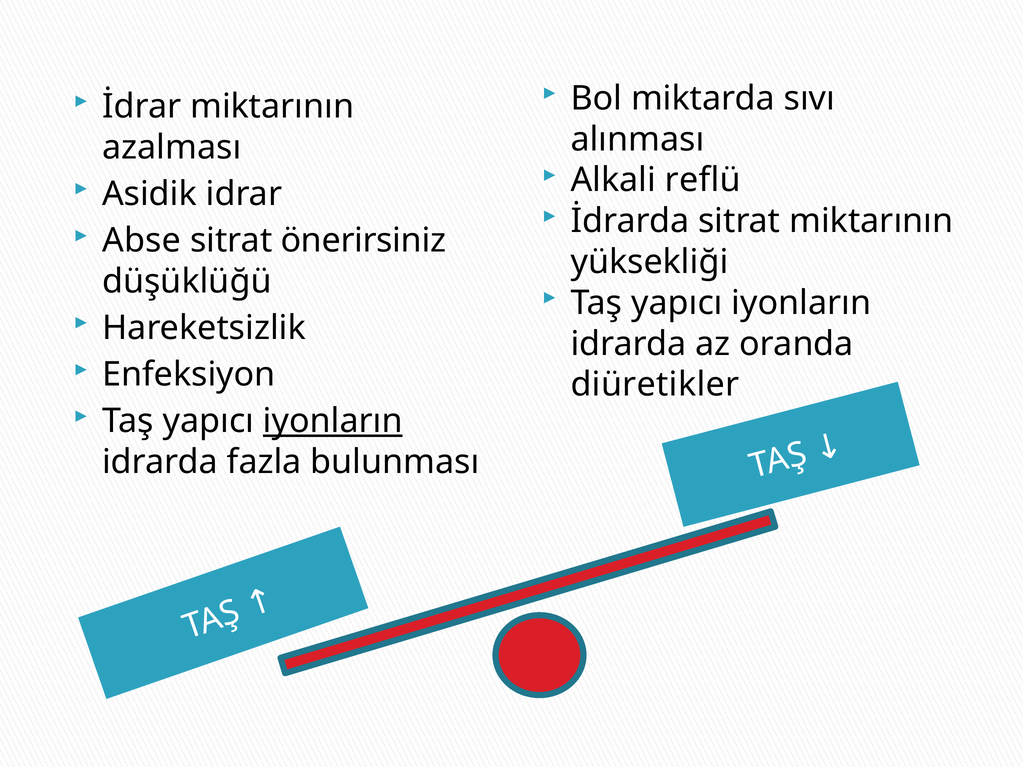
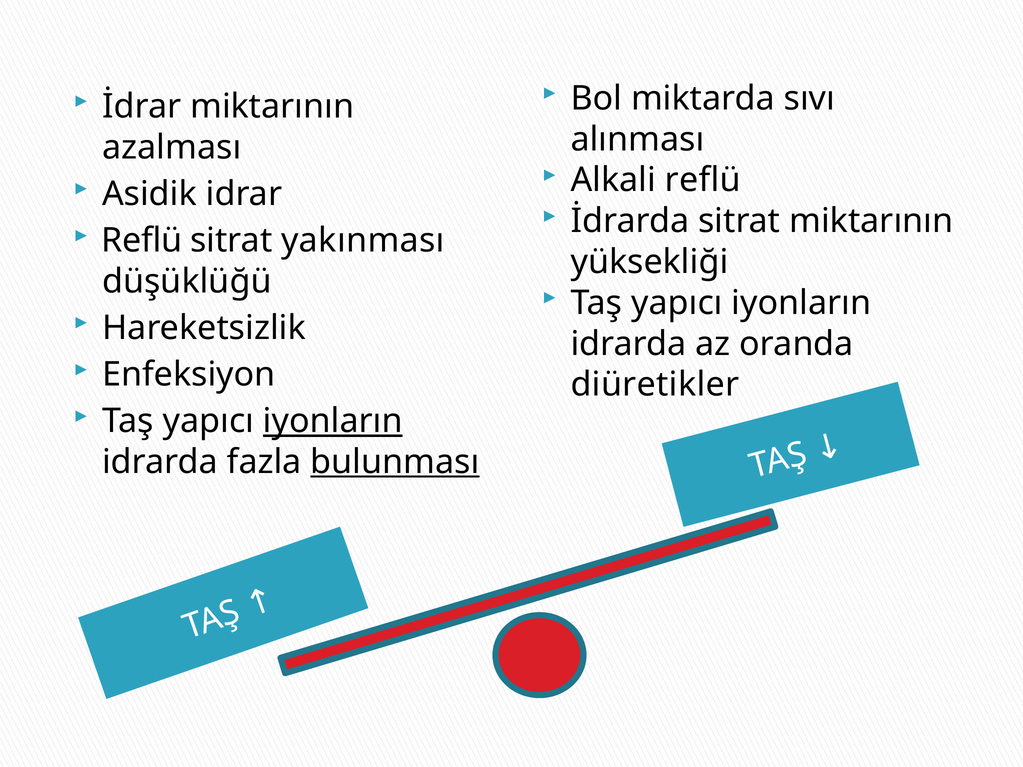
Abse at (142, 241): Abse -> Reflü
önerirsiniz: önerirsiniz -> yakınması
bulunması underline: none -> present
